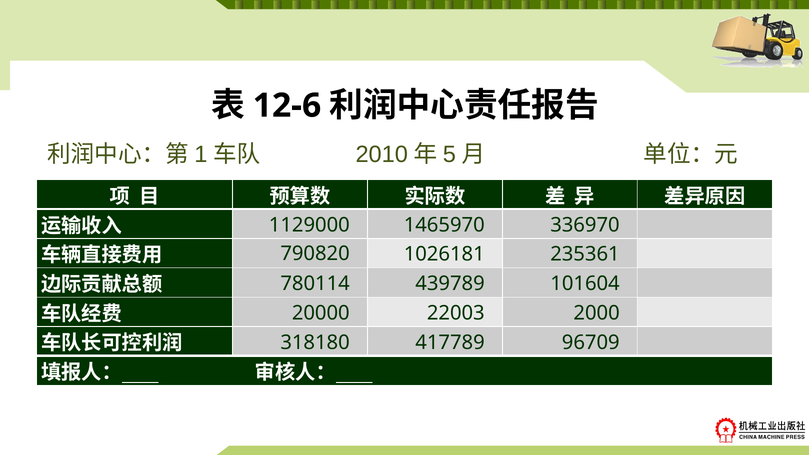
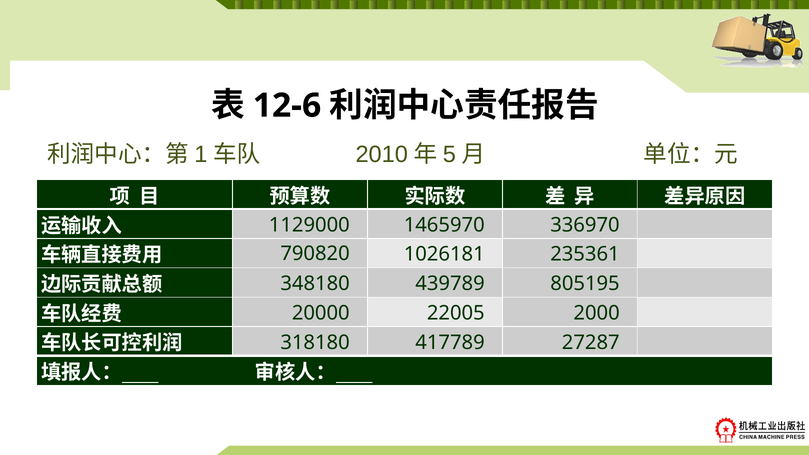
780114: 780114 -> 348180
101604: 101604 -> 805195
22003: 22003 -> 22005
96709: 96709 -> 27287
